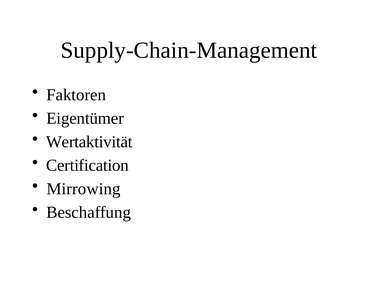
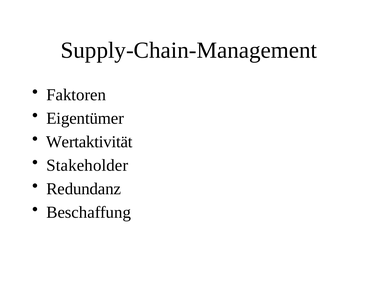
Certification: Certification -> Stakeholder
Mirrowing: Mirrowing -> Redundanz
